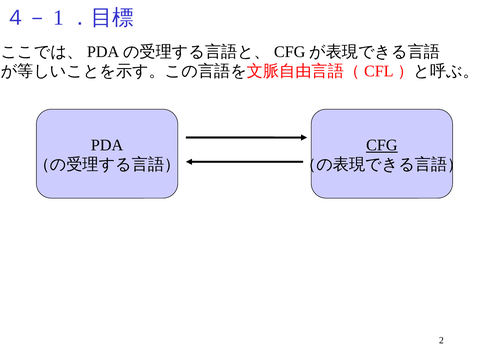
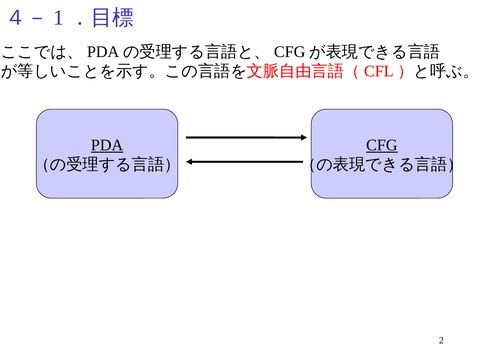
PDA underline: none -> present
